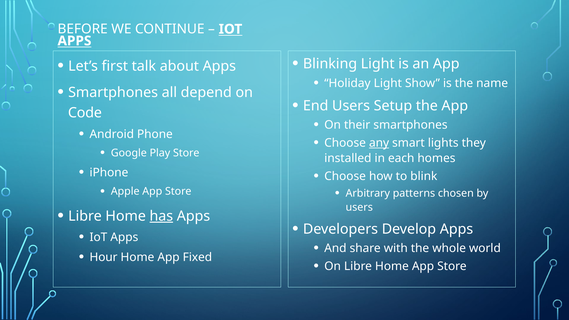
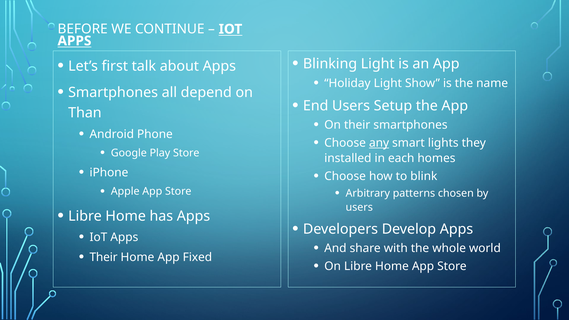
Code: Code -> Than
has underline: present -> none
Hour at (104, 257): Hour -> Their
